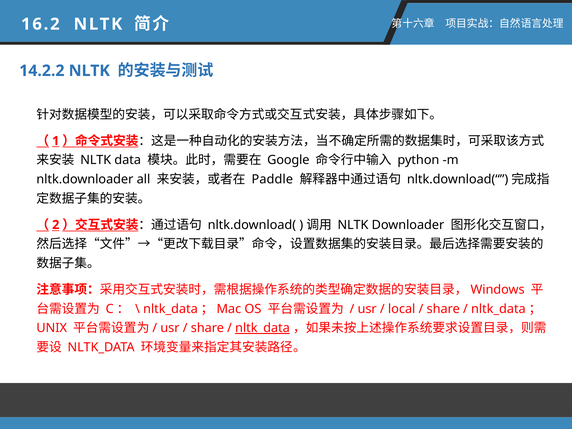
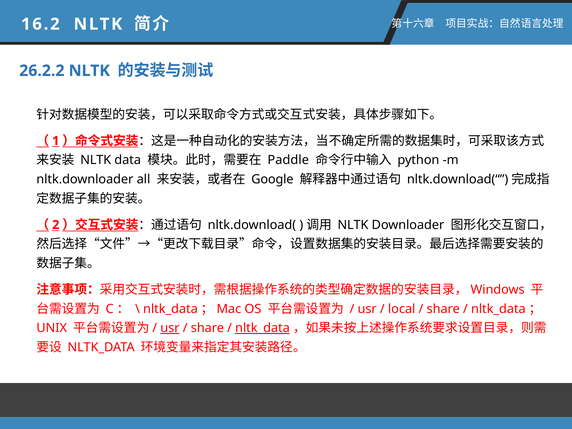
14.2.2: 14.2.2 -> 26.2.2
Google: Google -> Paddle
Paddle: Paddle -> Google
usr at (170, 328) underline: none -> present
